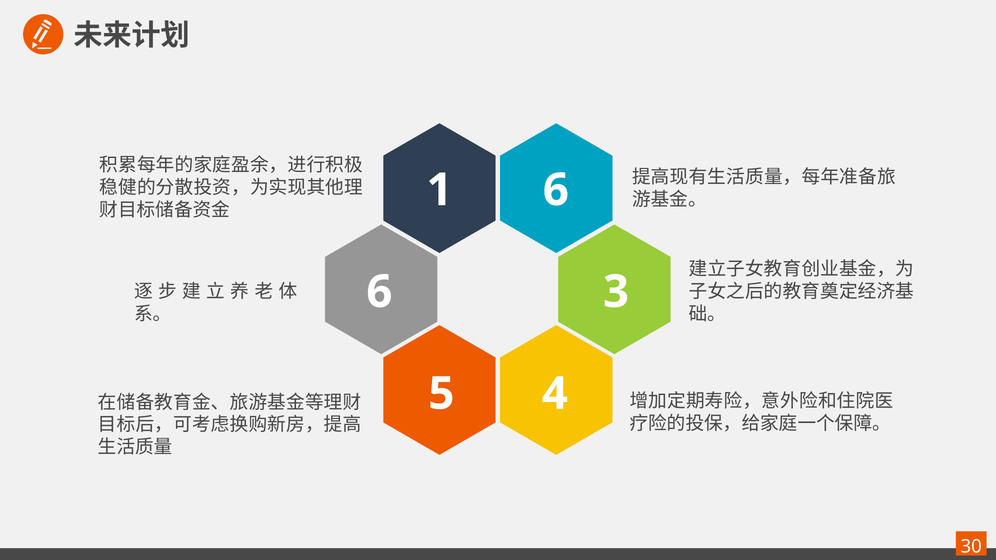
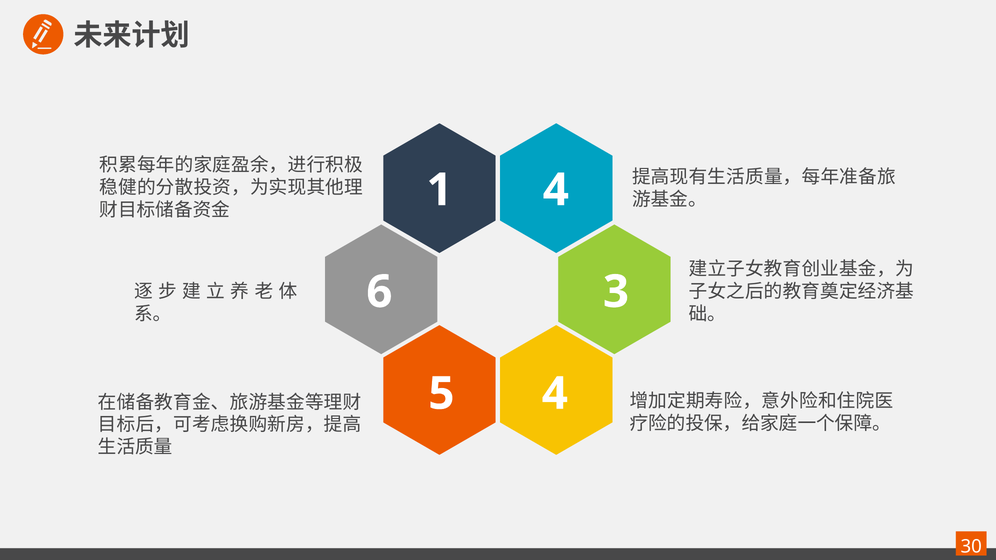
1 6: 6 -> 4
